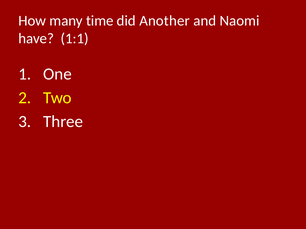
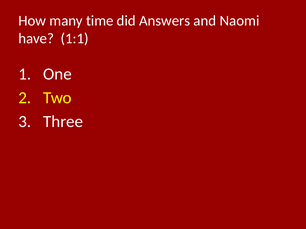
Another: Another -> Answers
